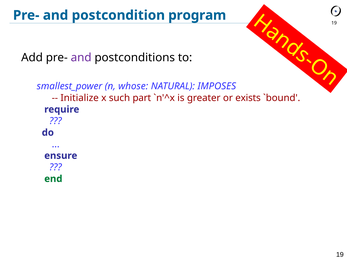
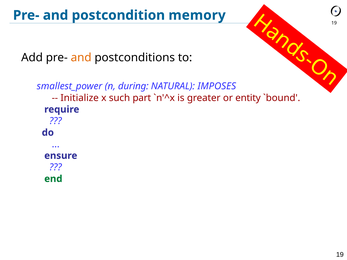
program: program -> memory
and at (81, 58) colour: purple -> orange
whose: whose -> during
exists: exists -> entity
